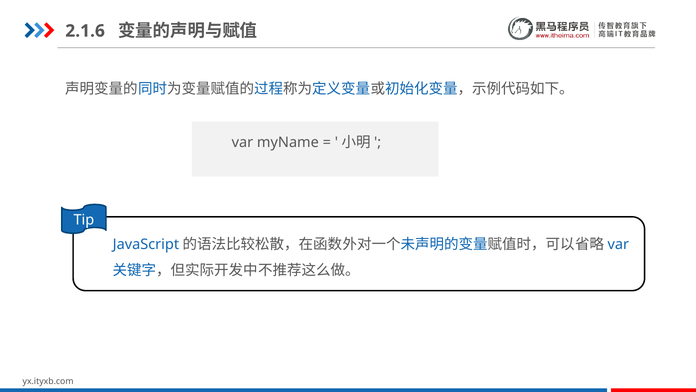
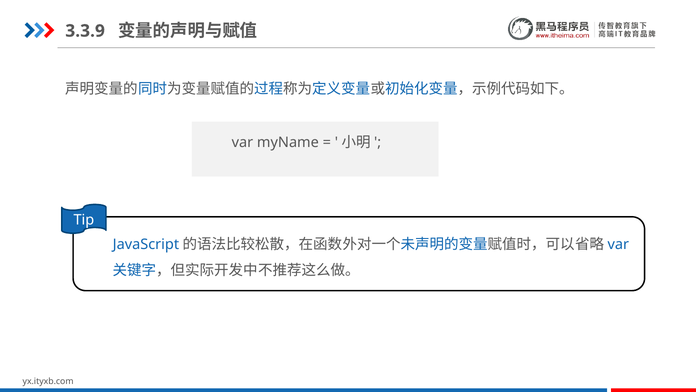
2.1.6: 2.1.6 -> 3.3.9
